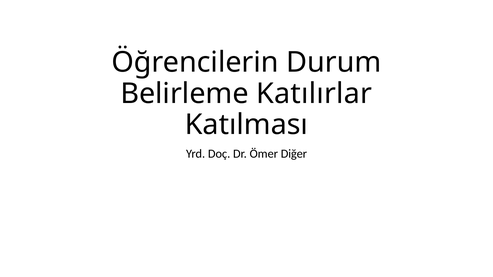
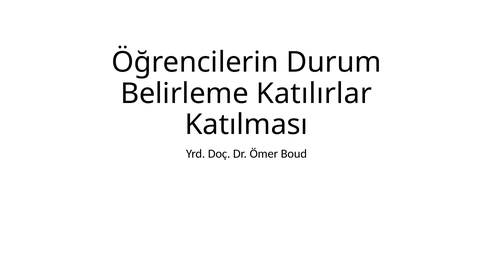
Diğer: Diğer -> Boud
